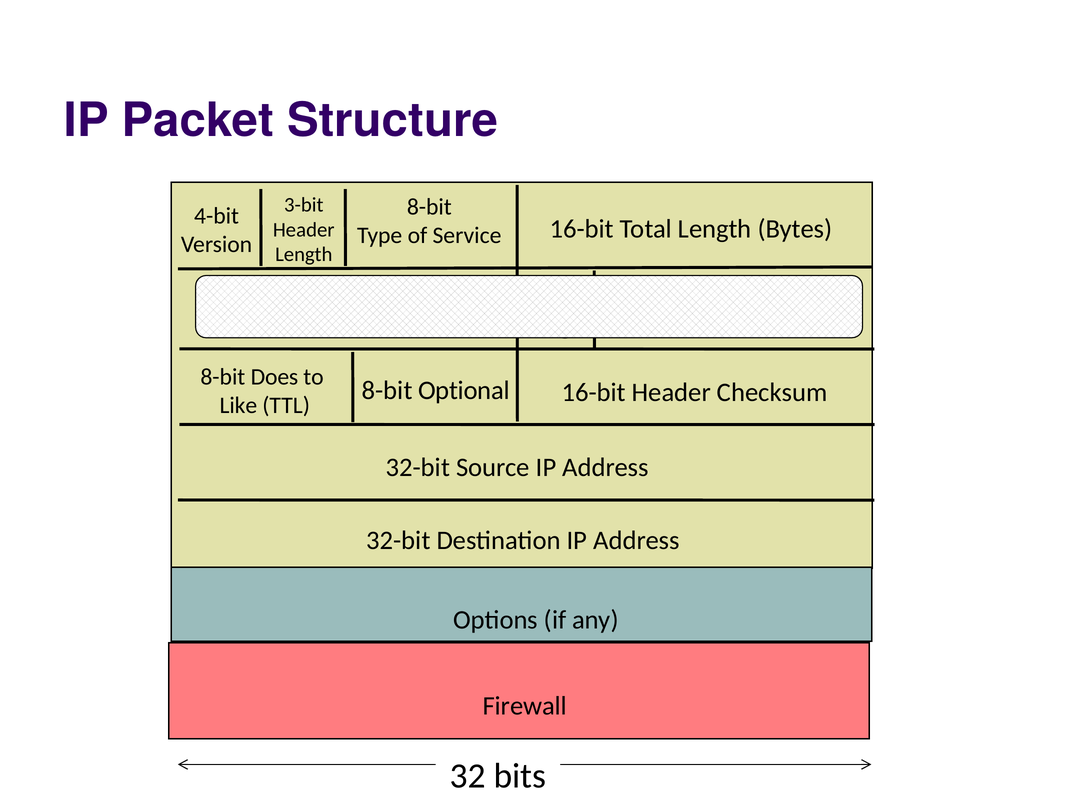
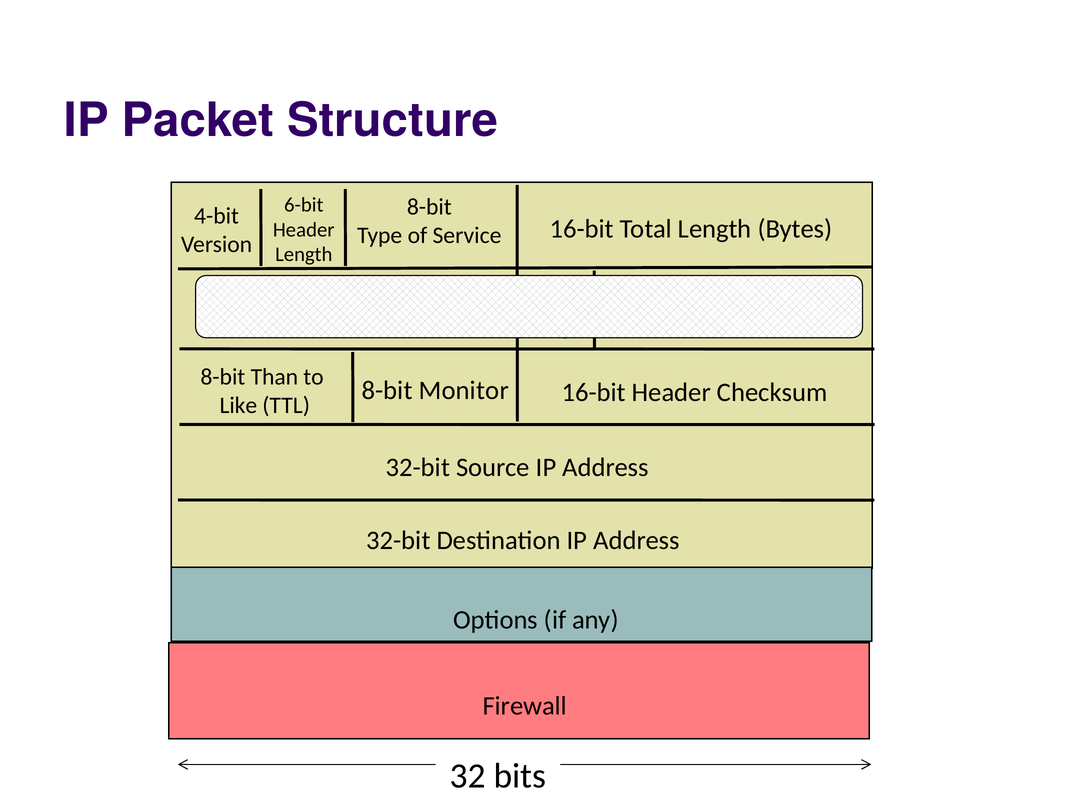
3-bit at (304, 205): 3-bit -> 6-bit
Does: Does -> Than
Optional: Optional -> Monitor
